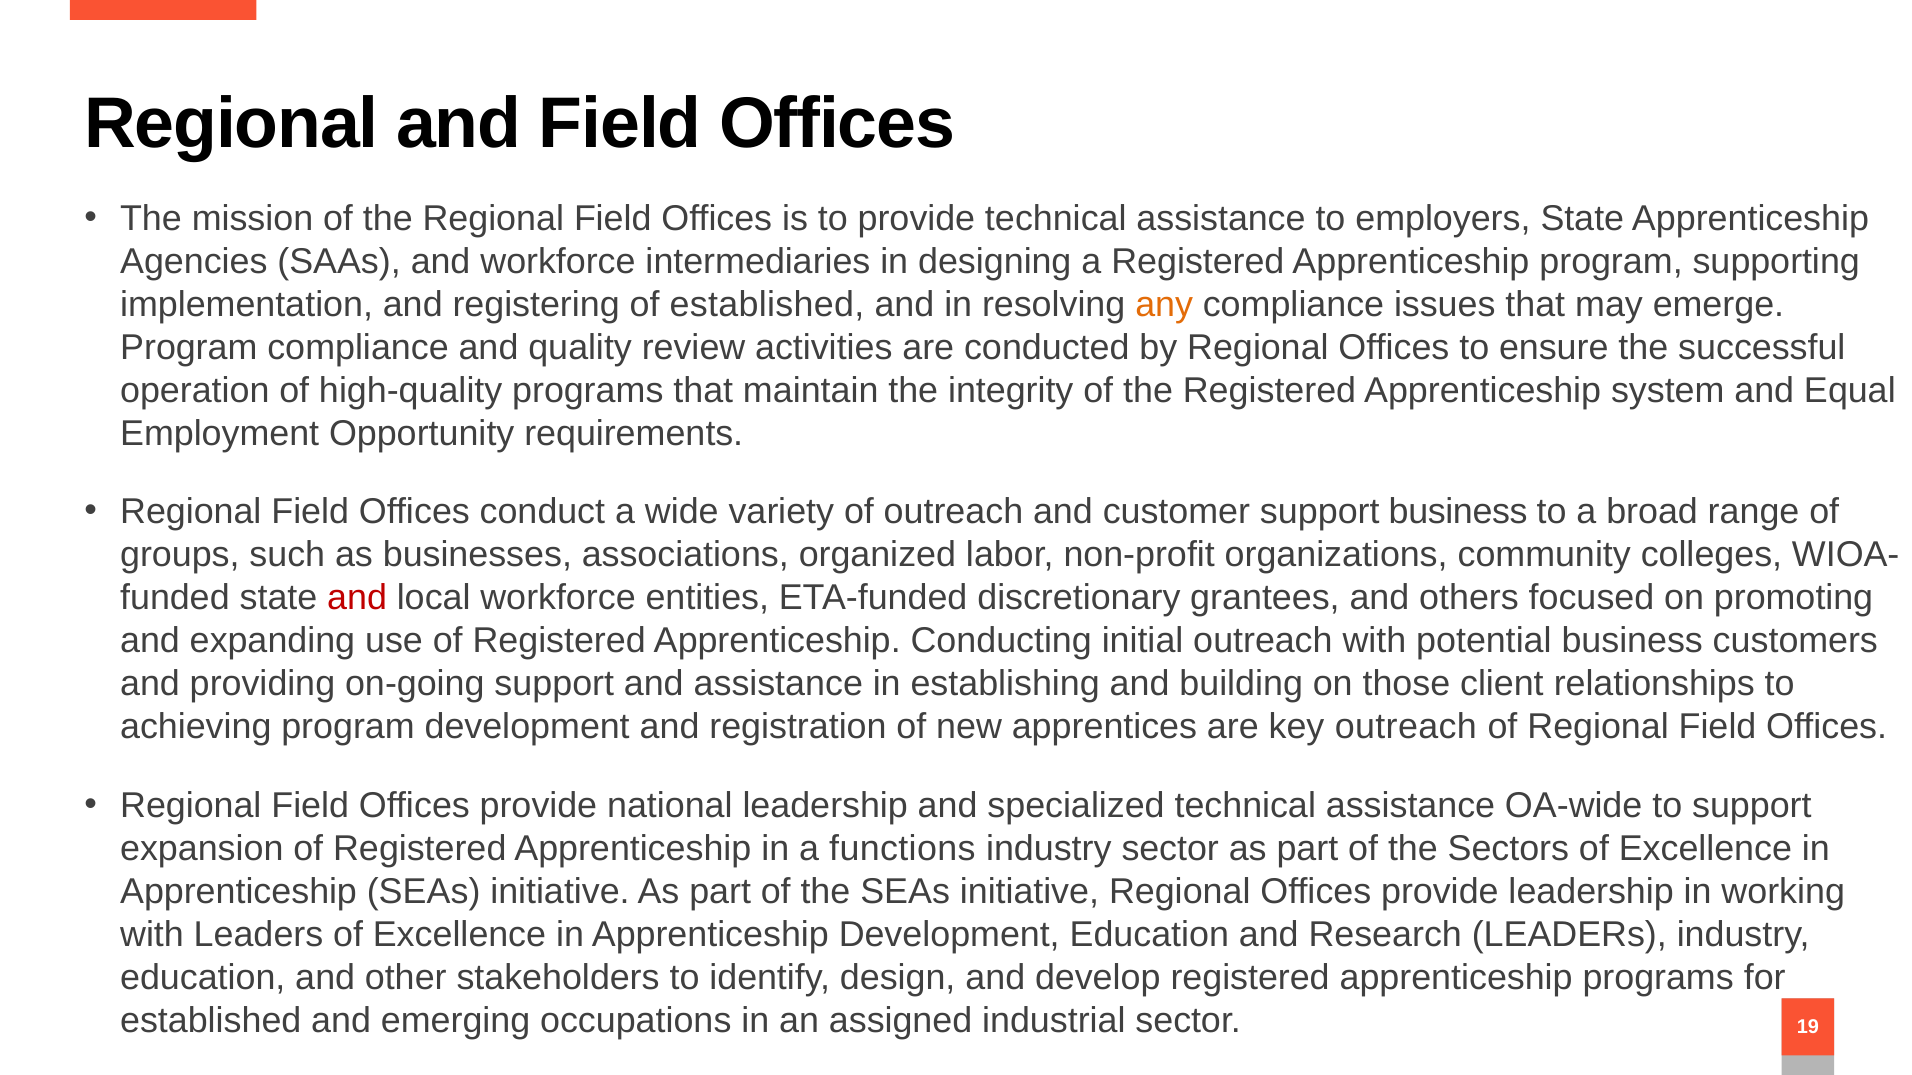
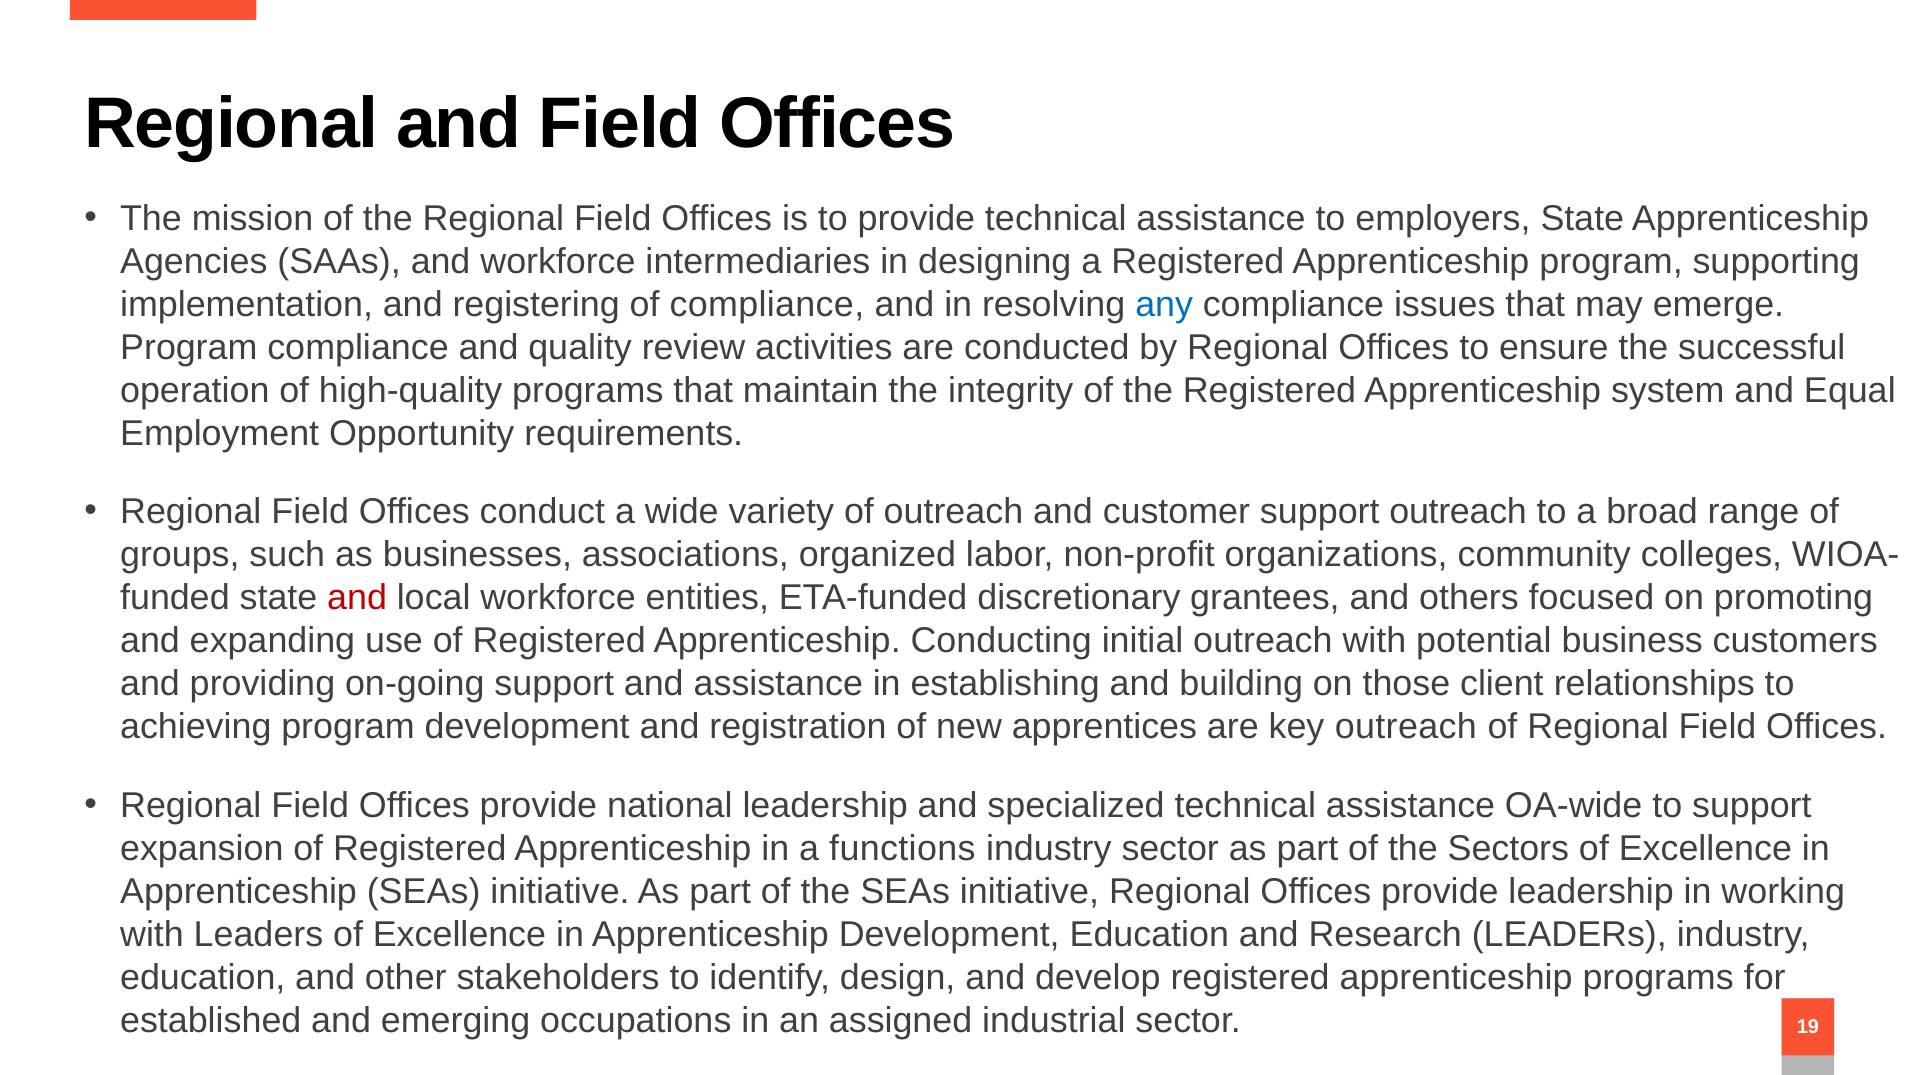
of established: established -> compliance
any colour: orange -> blue
support business: business -> outreach
